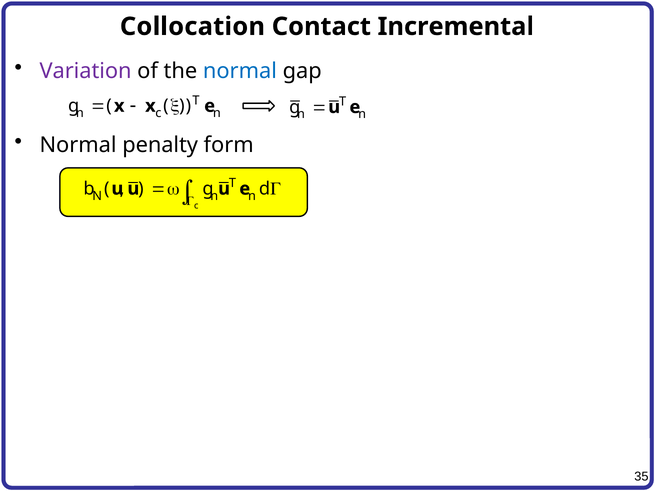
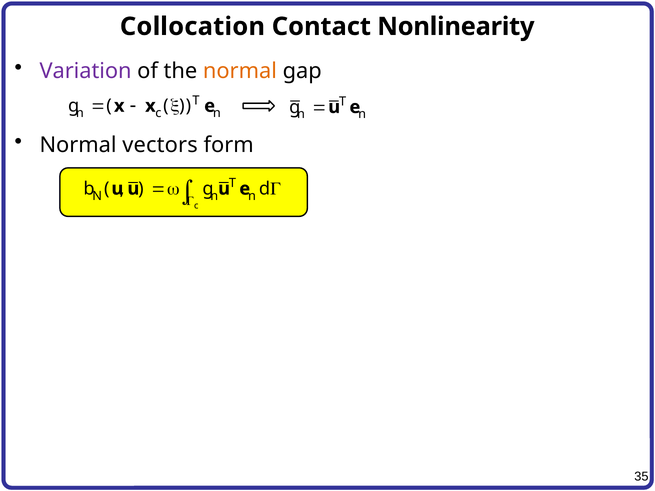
Incremental: Incremental -> Nonlinearity
normal at (240, 71) colour: blue -> orange
penalty: penalty -> vectors
